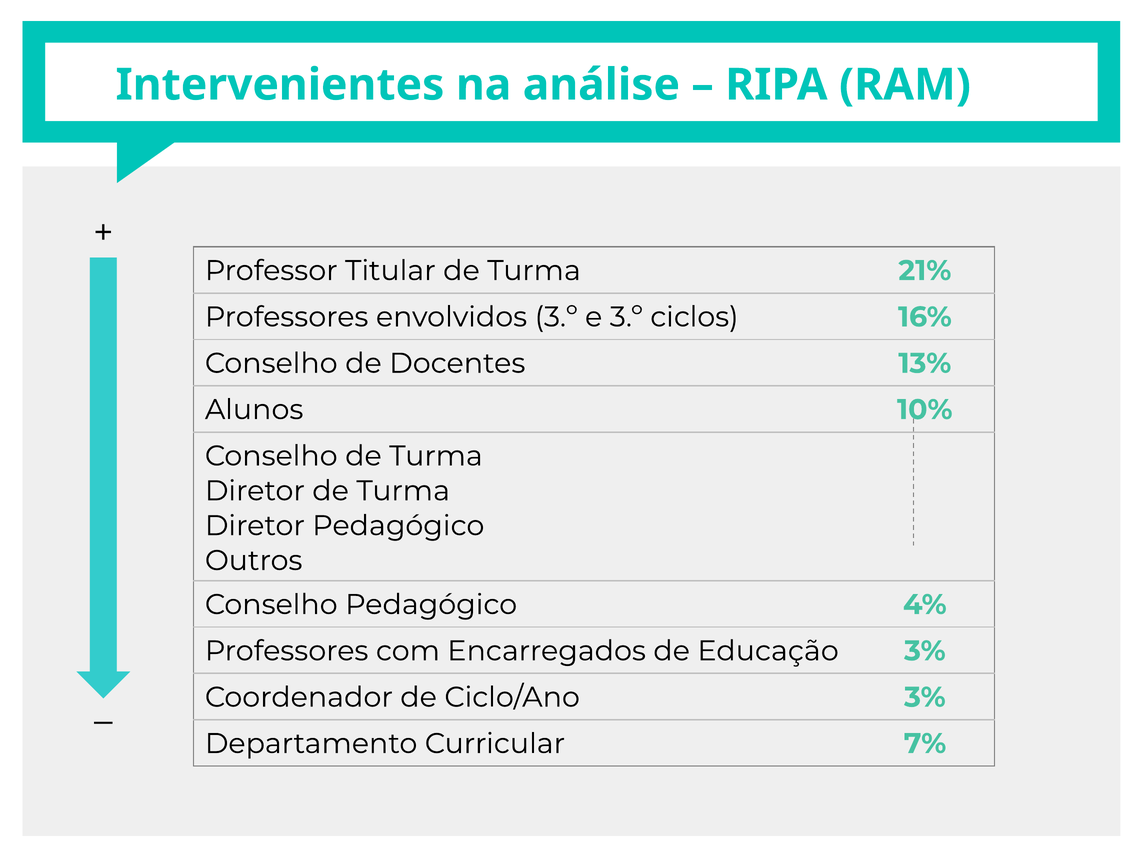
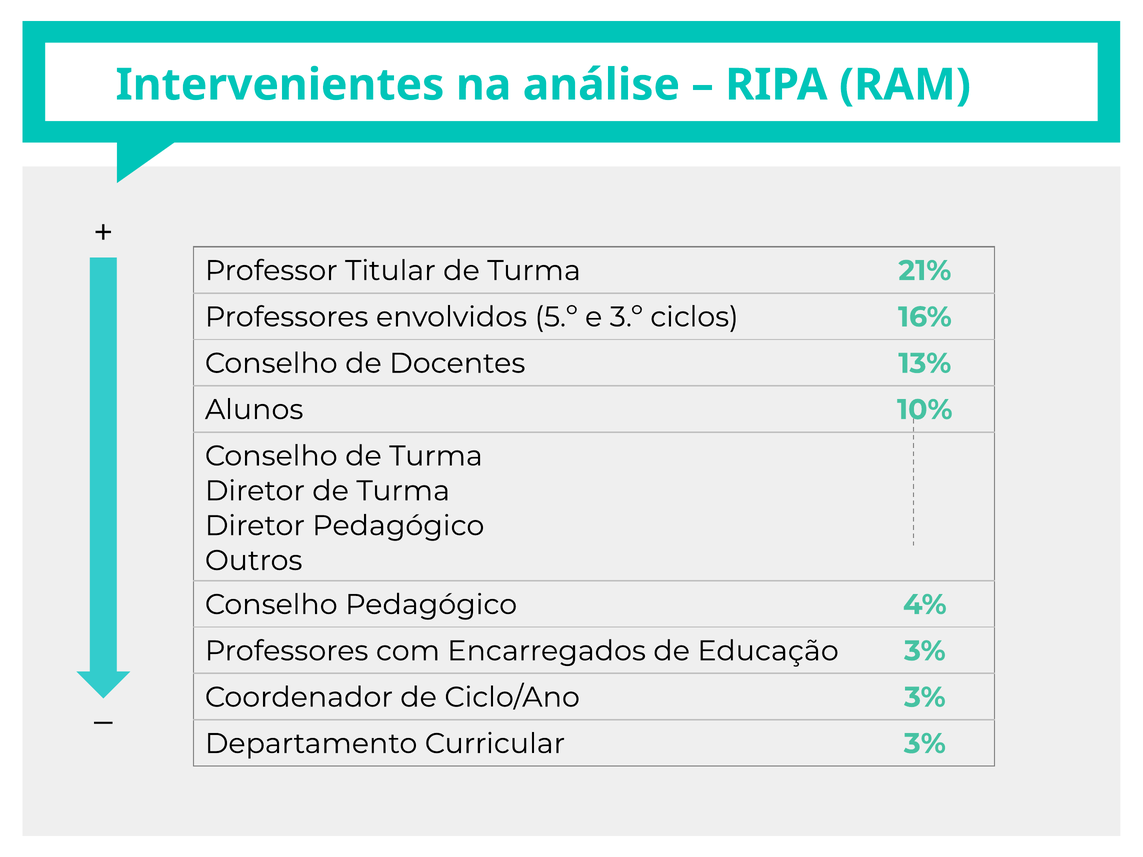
envolvidos 3.º: 3.º -> 5.º
Curricular 7%: 7% -> 3%
